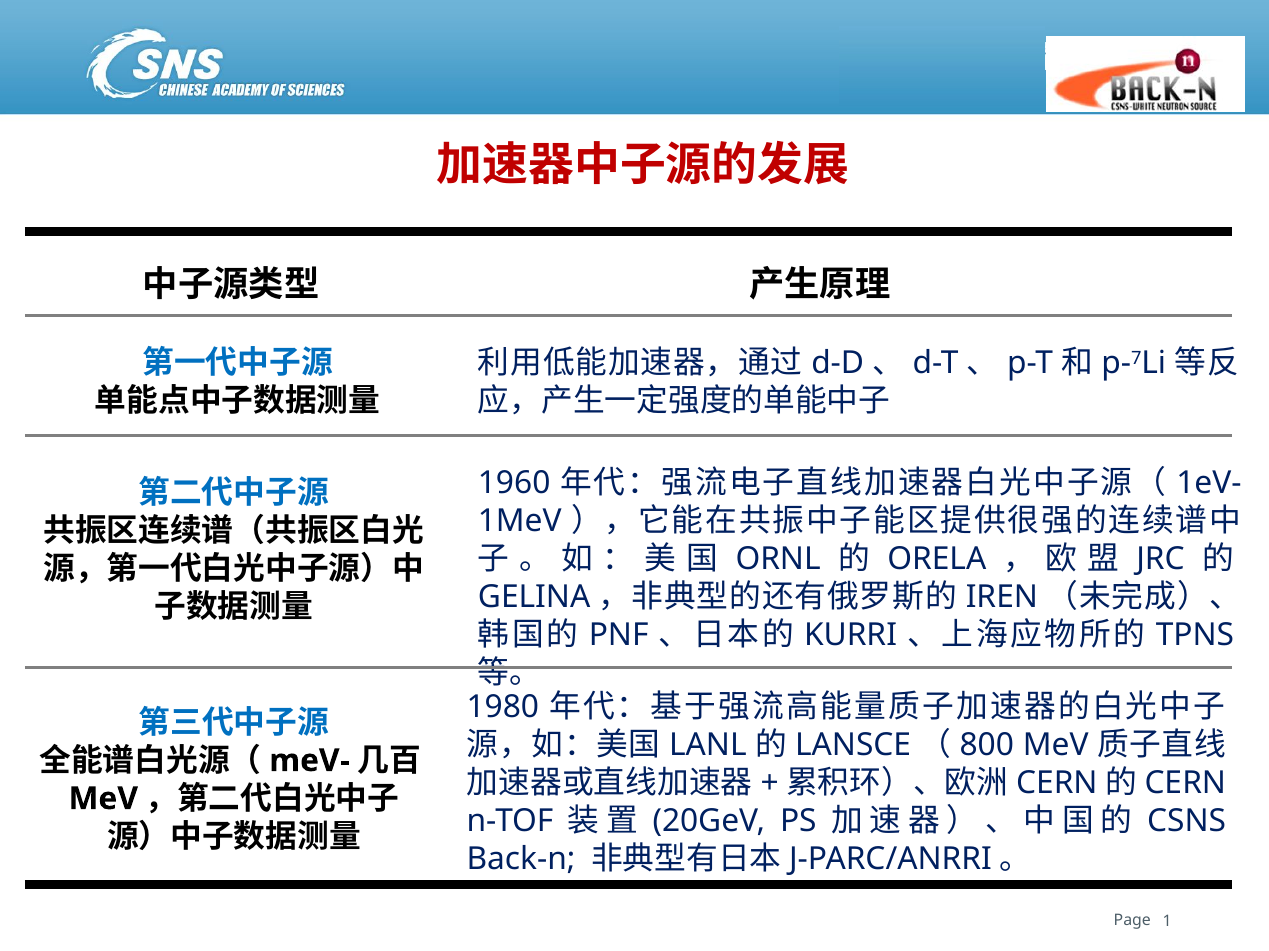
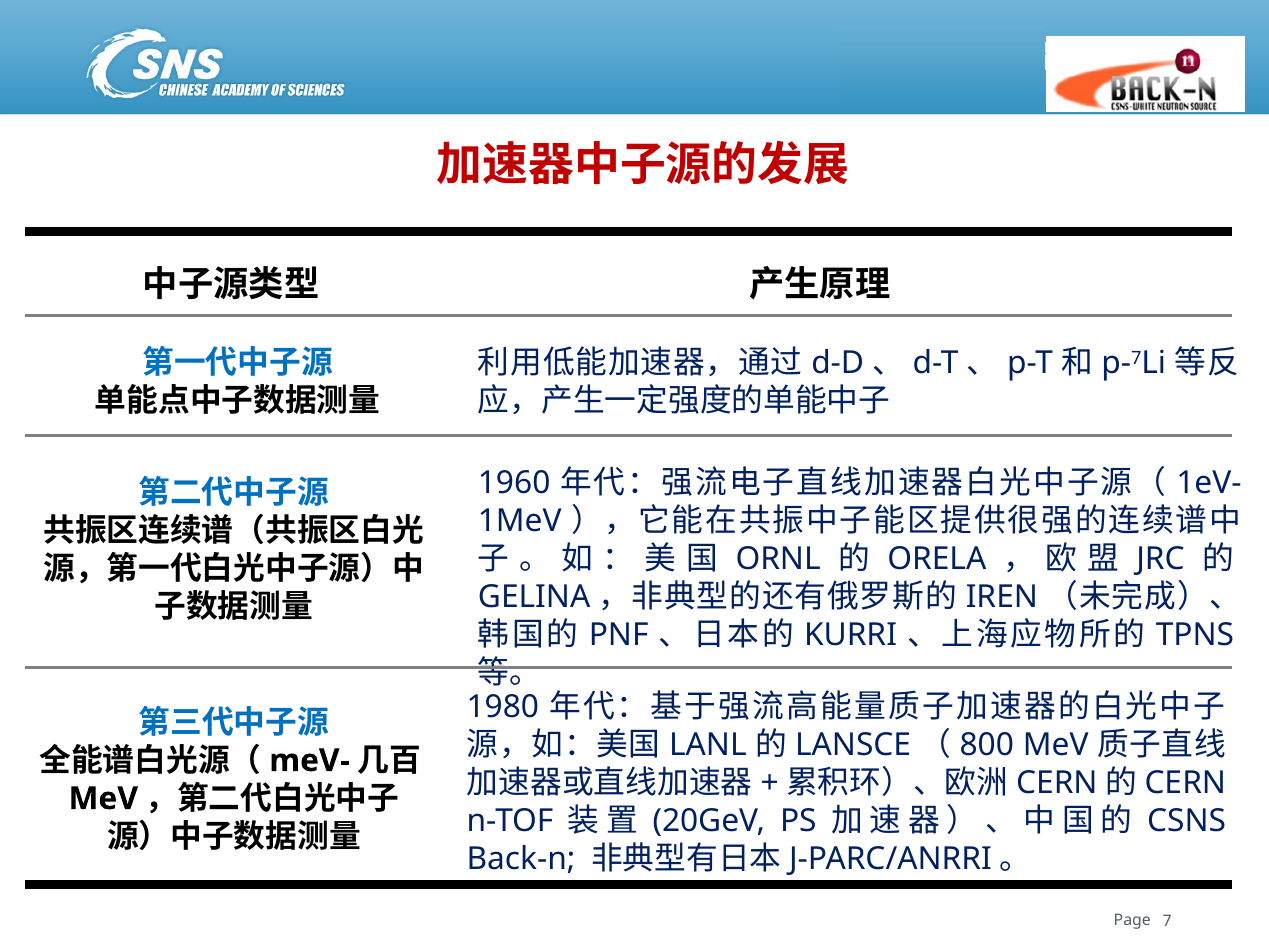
1: 1 -> 7
